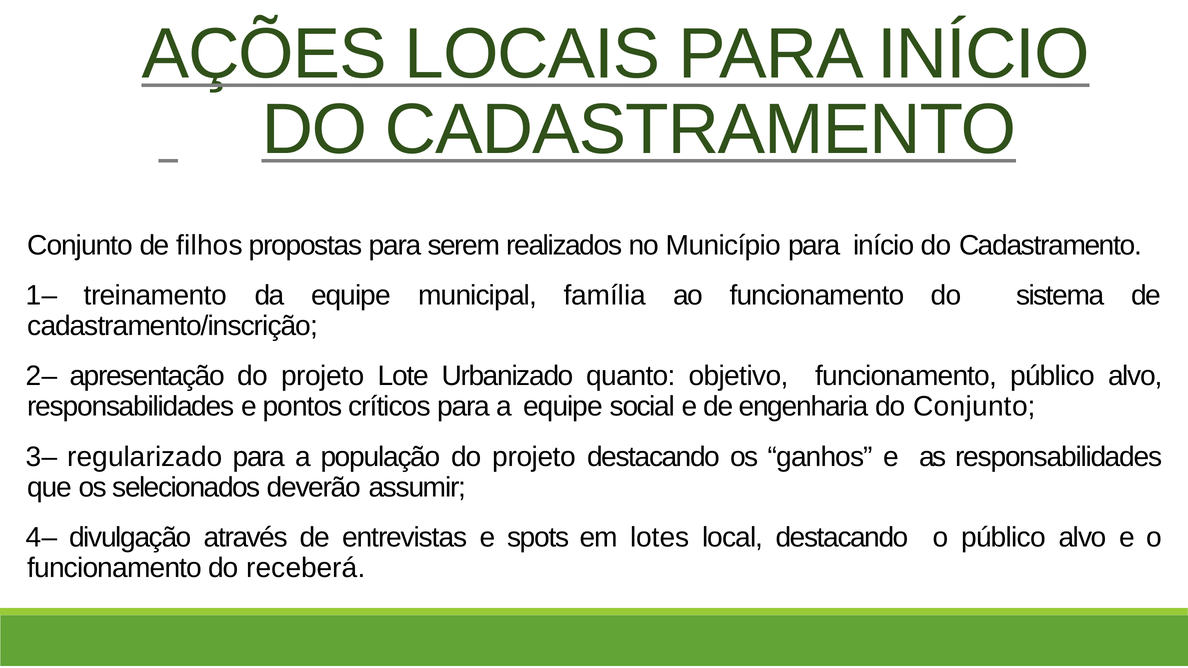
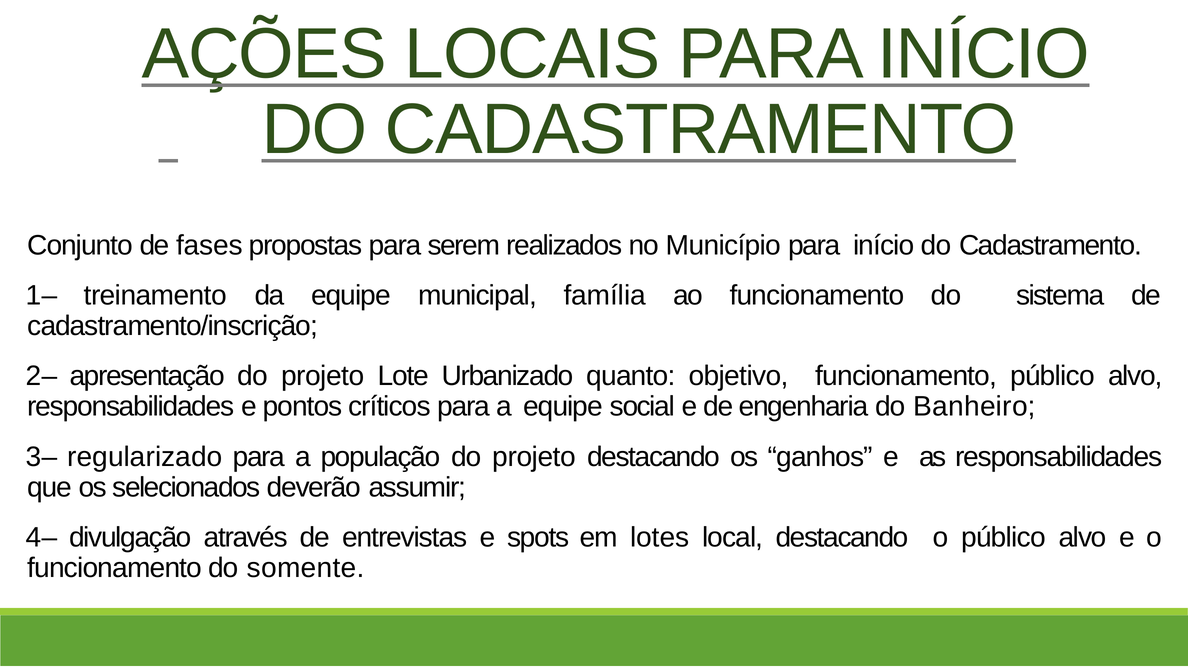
filhos: filhos -> fases
do Conjunto: Conjunto -> Banheiro
receberá: receberá -> somente
